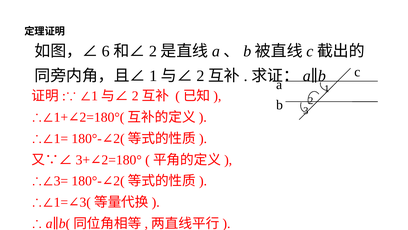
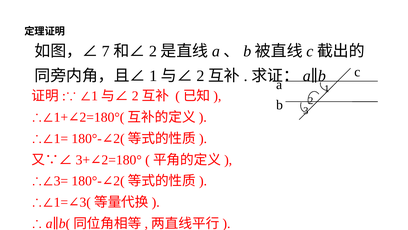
6: 6 -> 7
